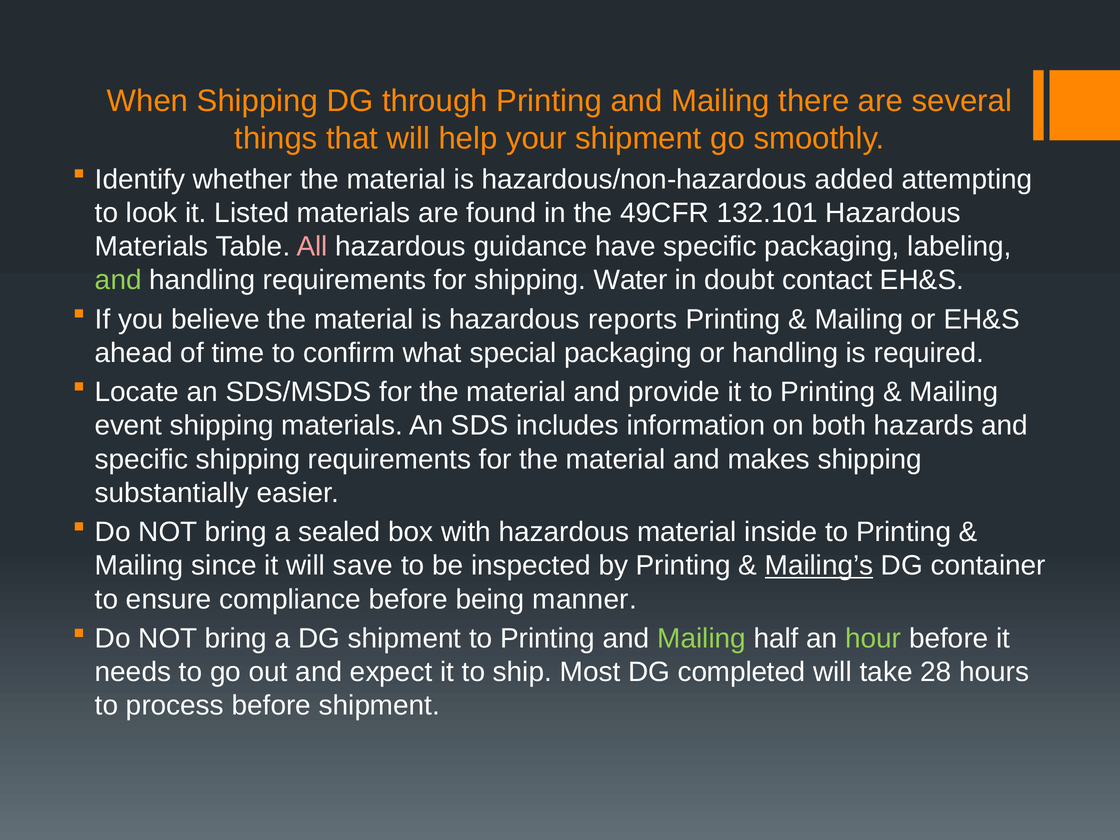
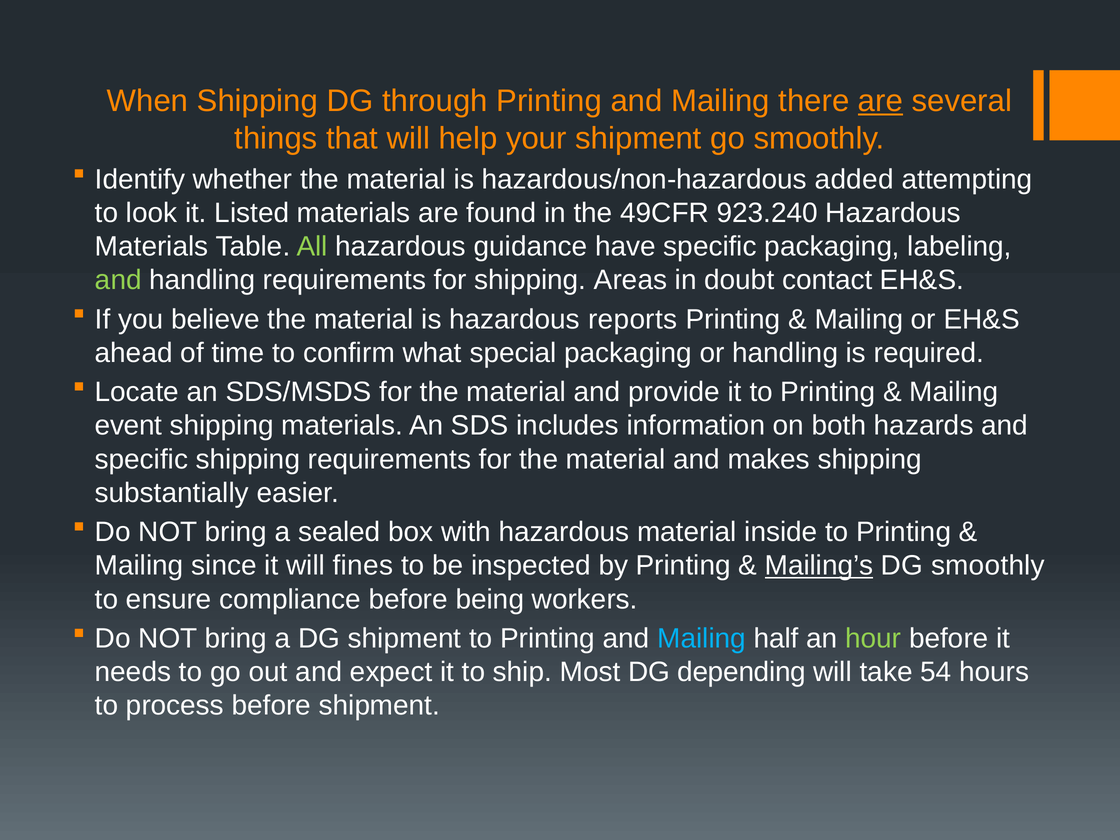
are at (880, 101) underline: none -> present
132.101: 132.101 -> 923.240
All colour: pink -> light green
Water: Water -> Areas
save: save -> fines
DG container: container -> smoothly
manner: manner -> workers
Mailing at (702, 638) colour: light green -> light blue
completed: completed -> depending
28: 28 -> 54
